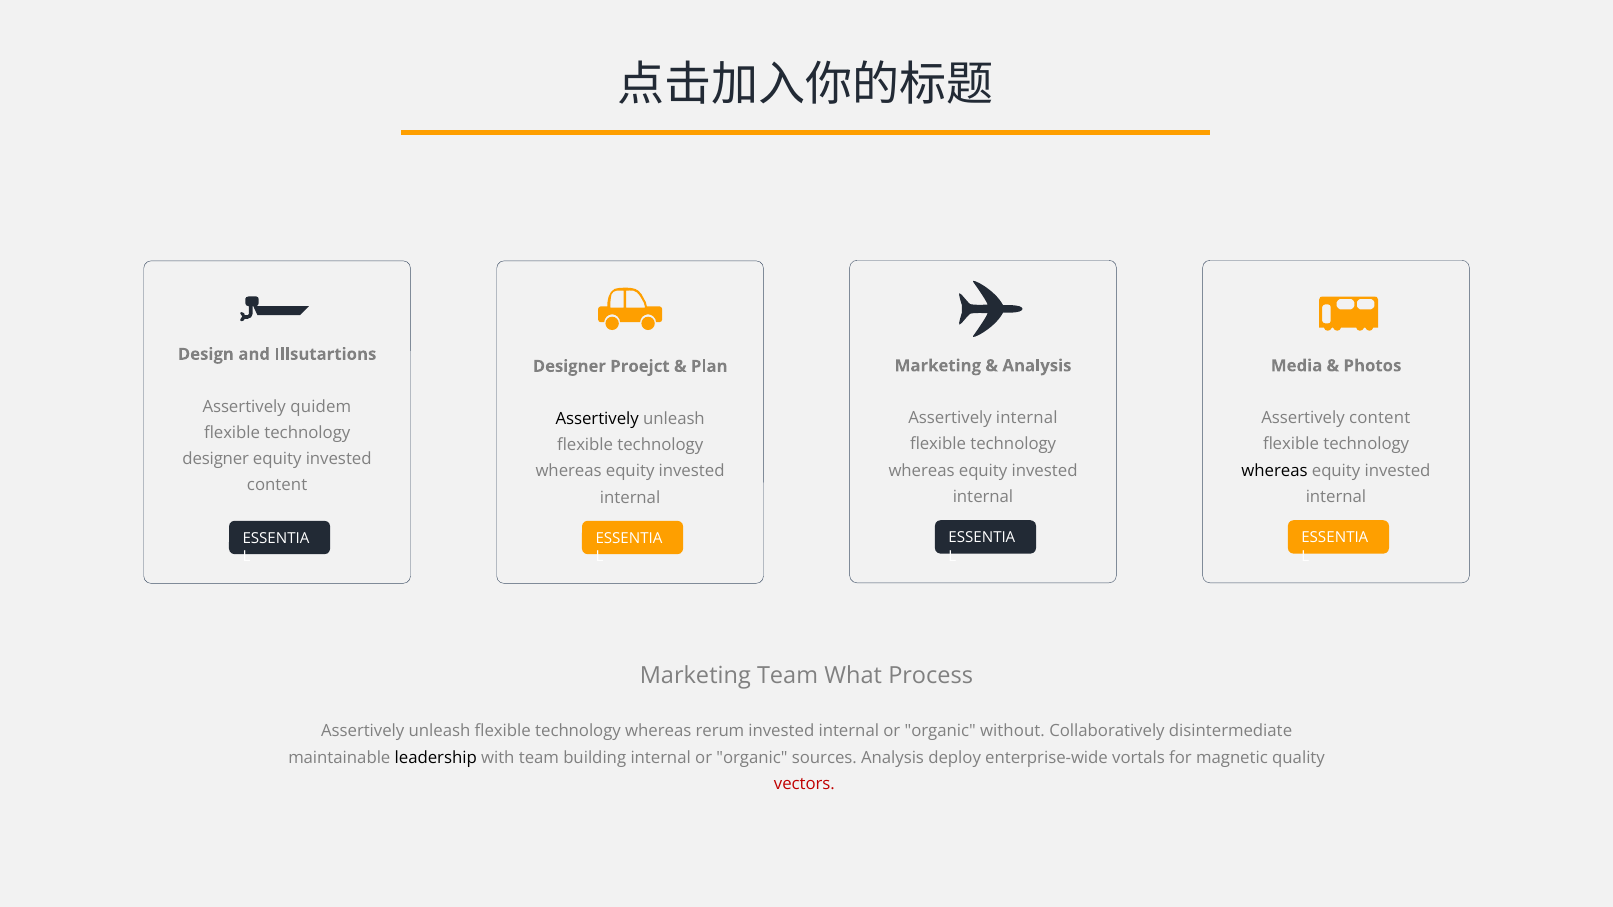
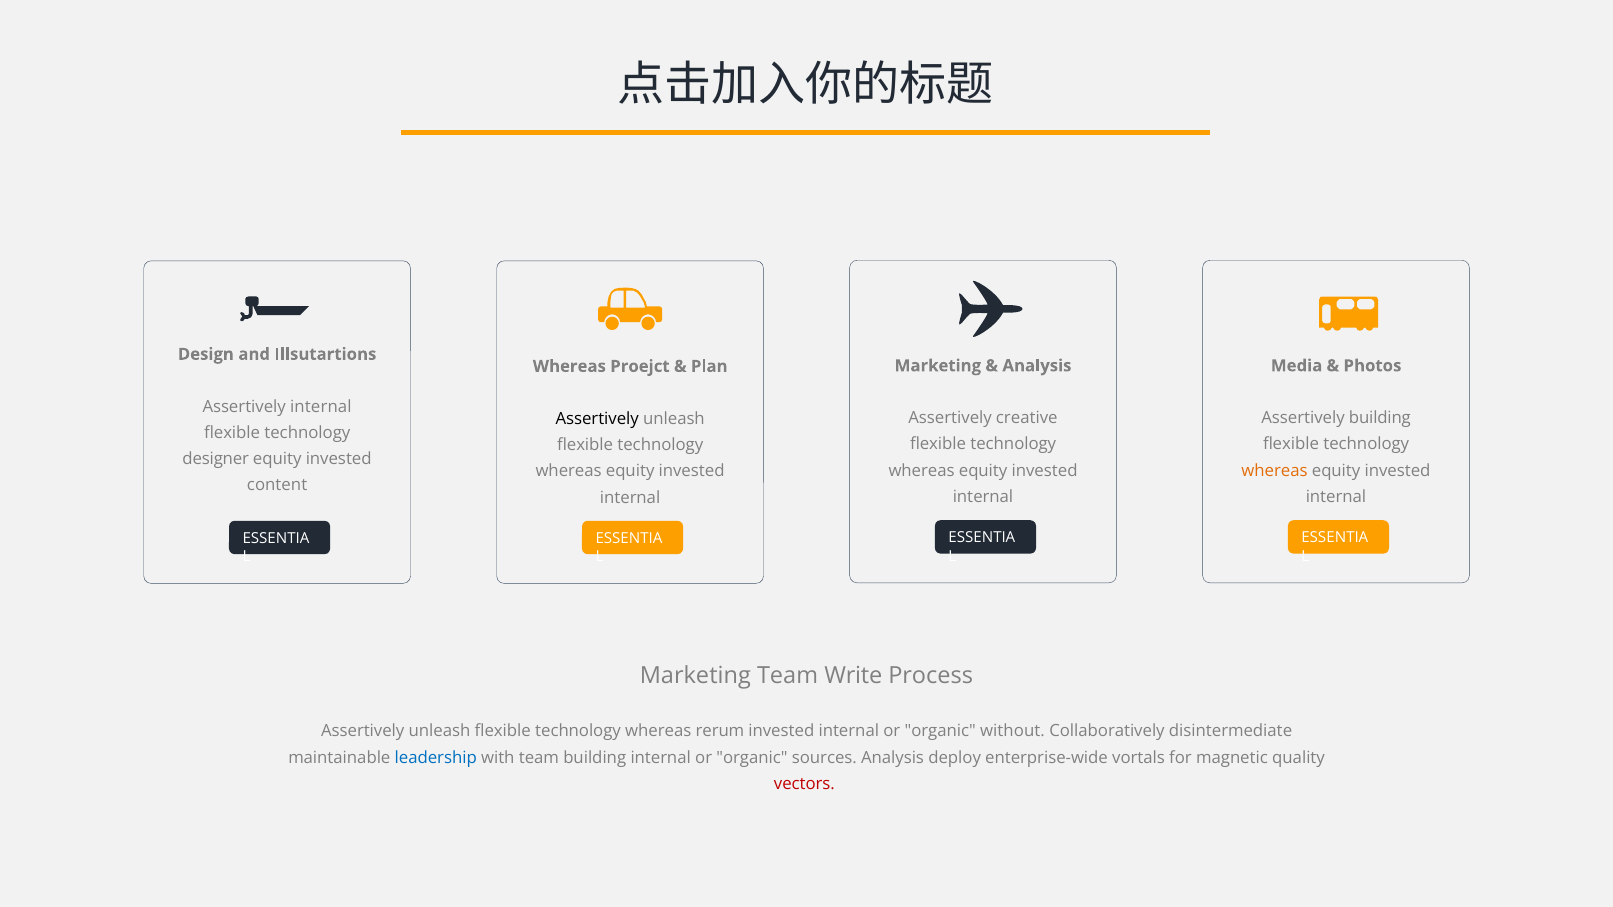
Designer at (569, 366): Designer -> Whereas
Assertively quidem: quidem -> internal
Assertively internal: internal -> creative
Assertively content: content -> building
whereas at (1275, 471) colour: black -> orange
What: What -> Write
leadership colour: black -> blue
